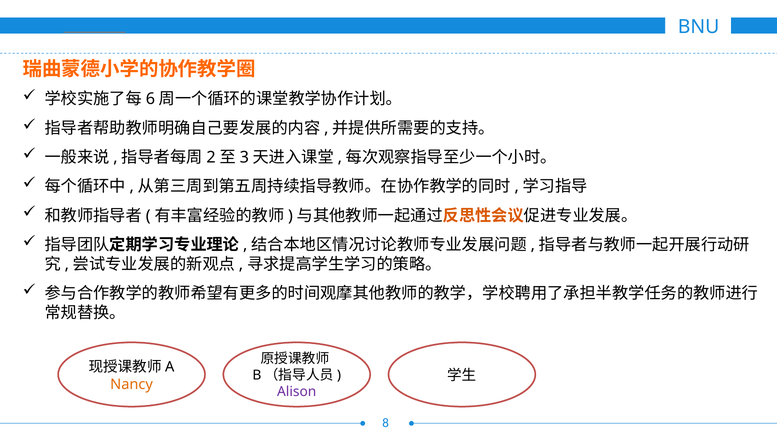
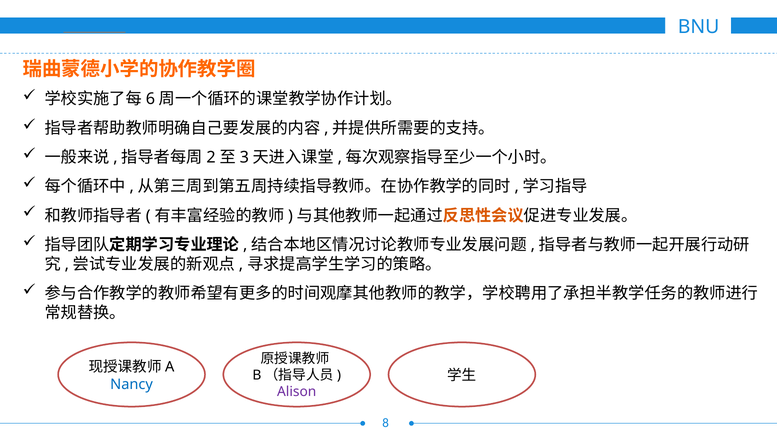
Nancy colour: orange -> blue
